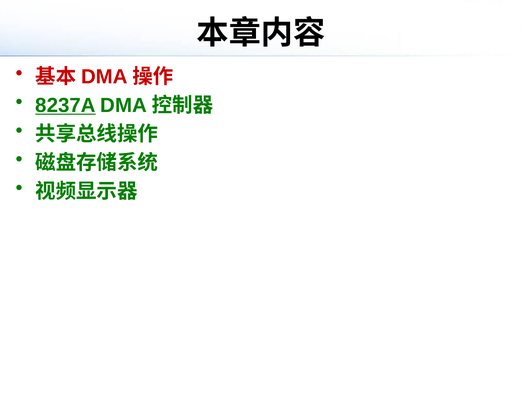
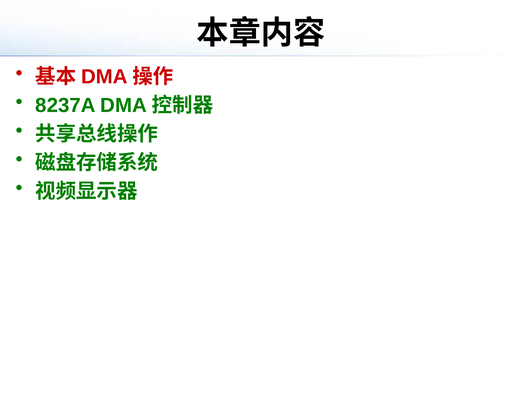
8237A underline: present -> none
